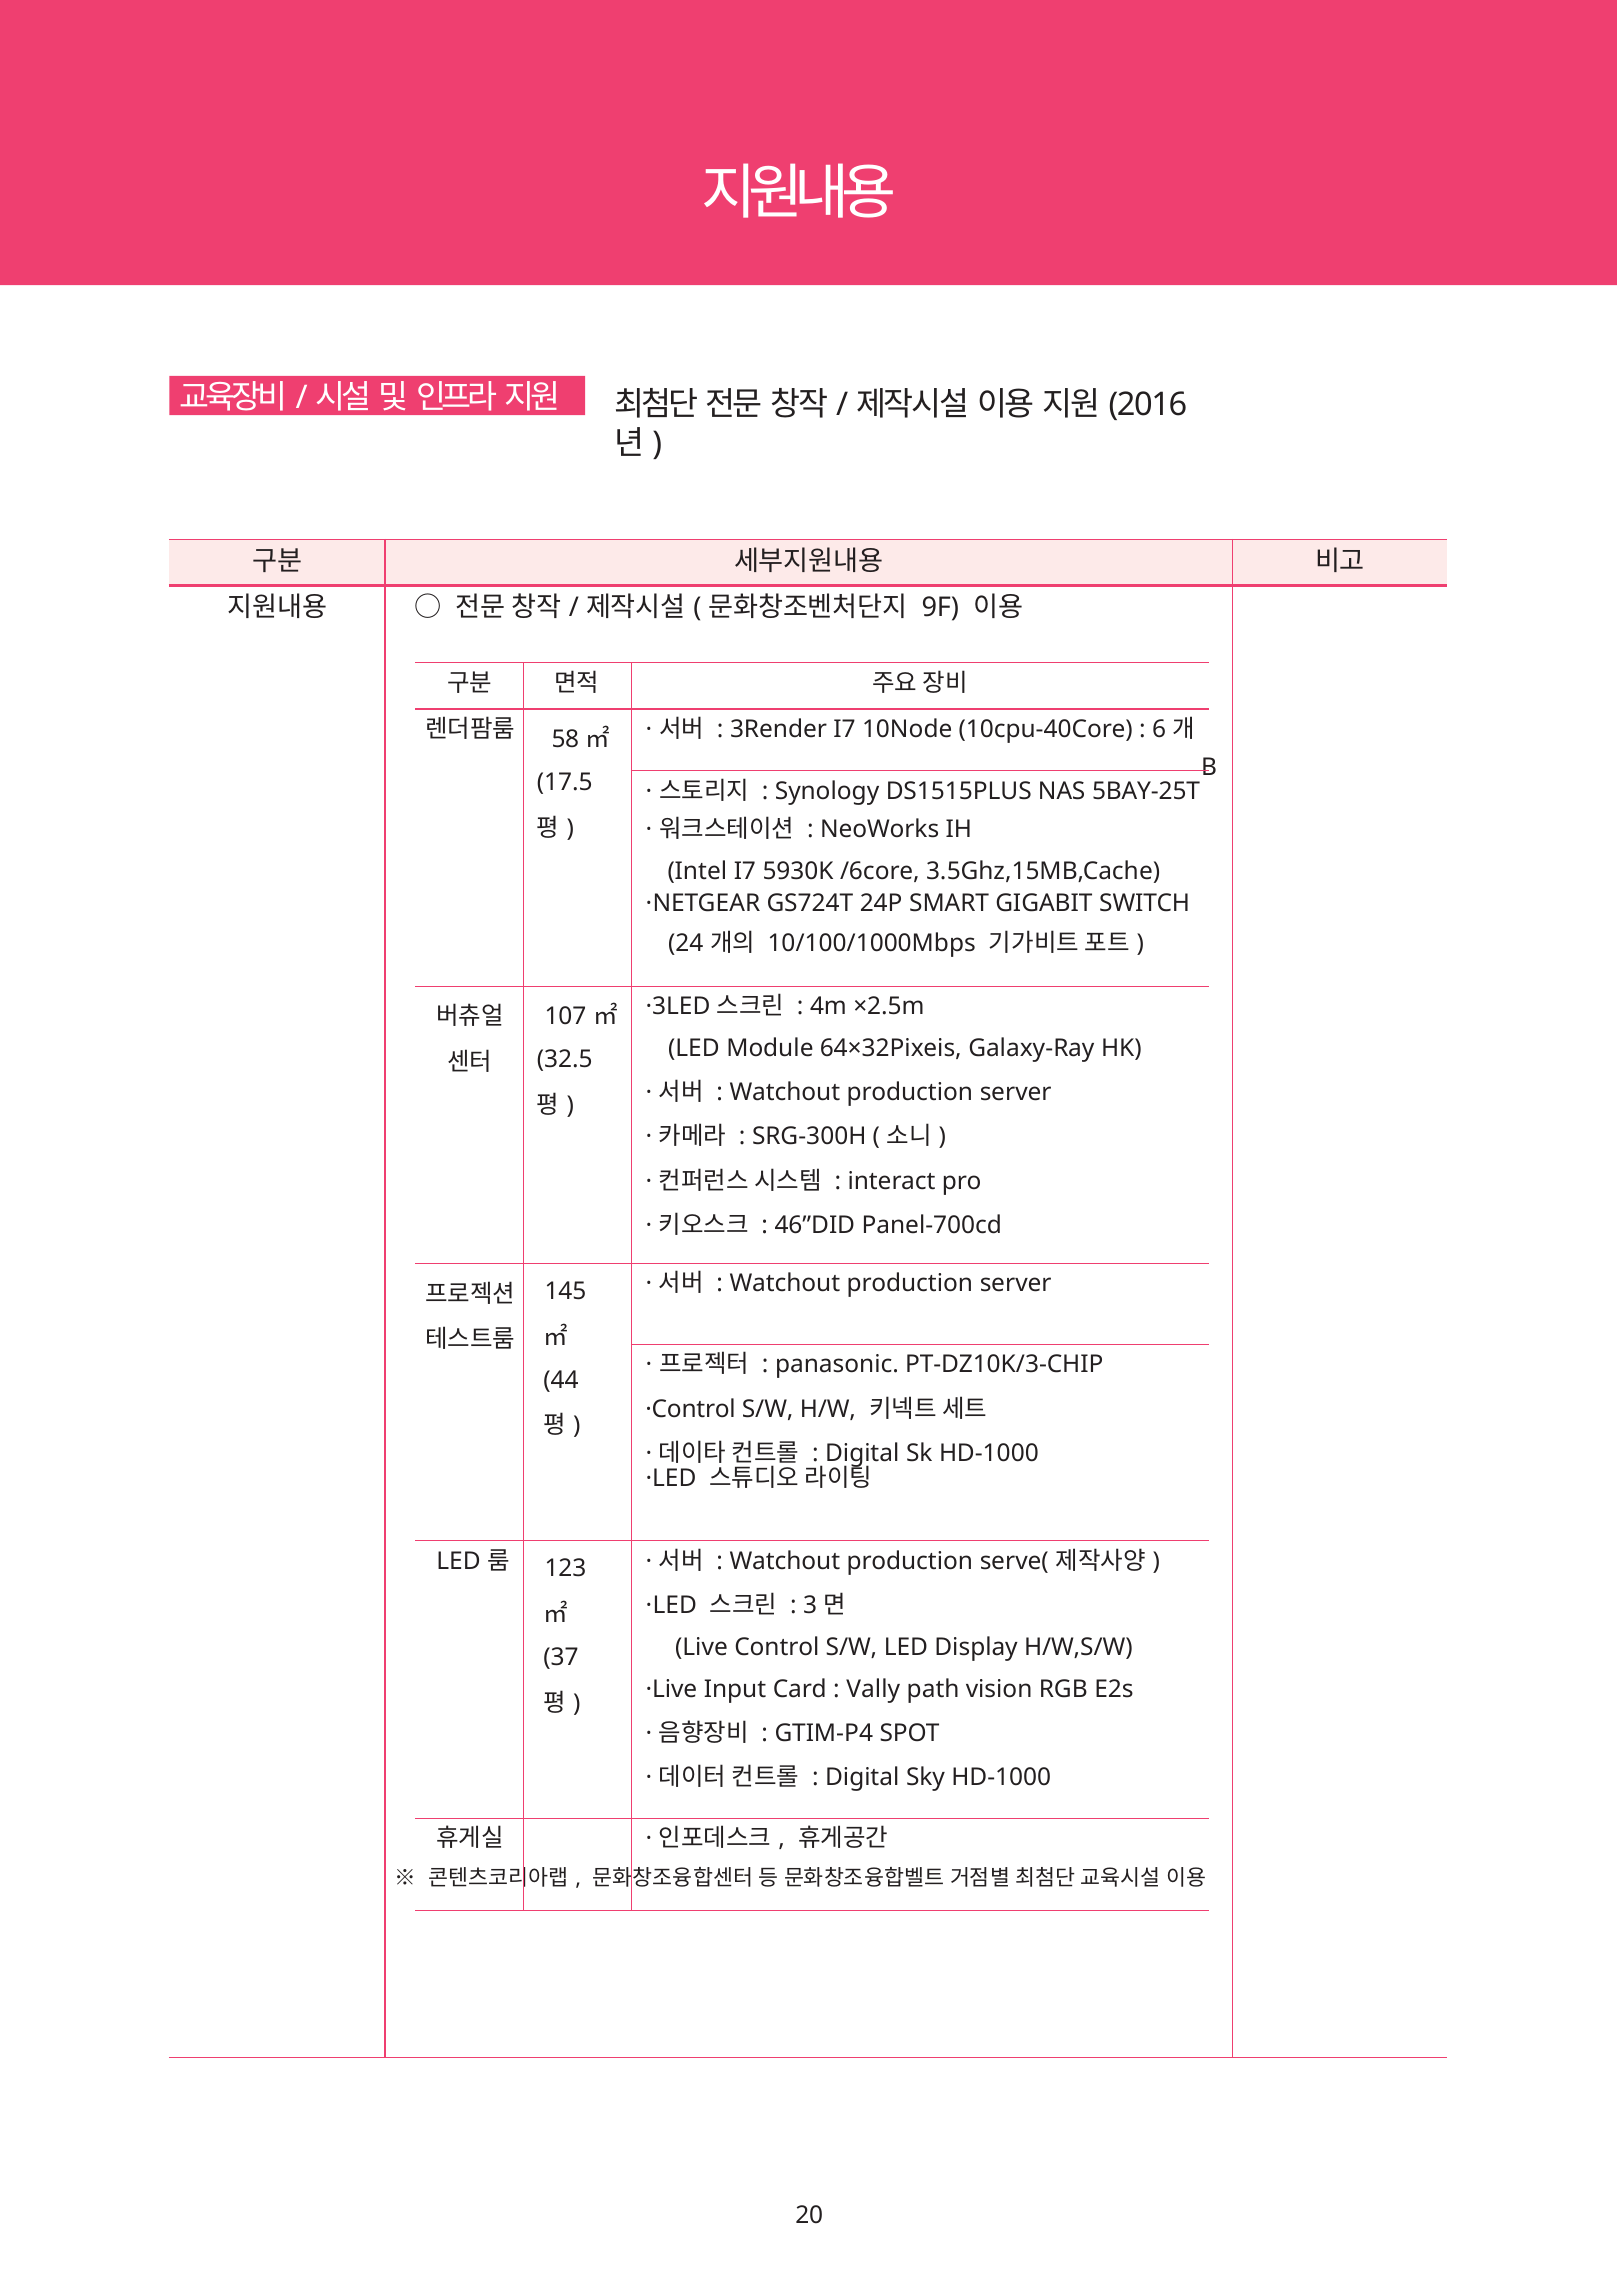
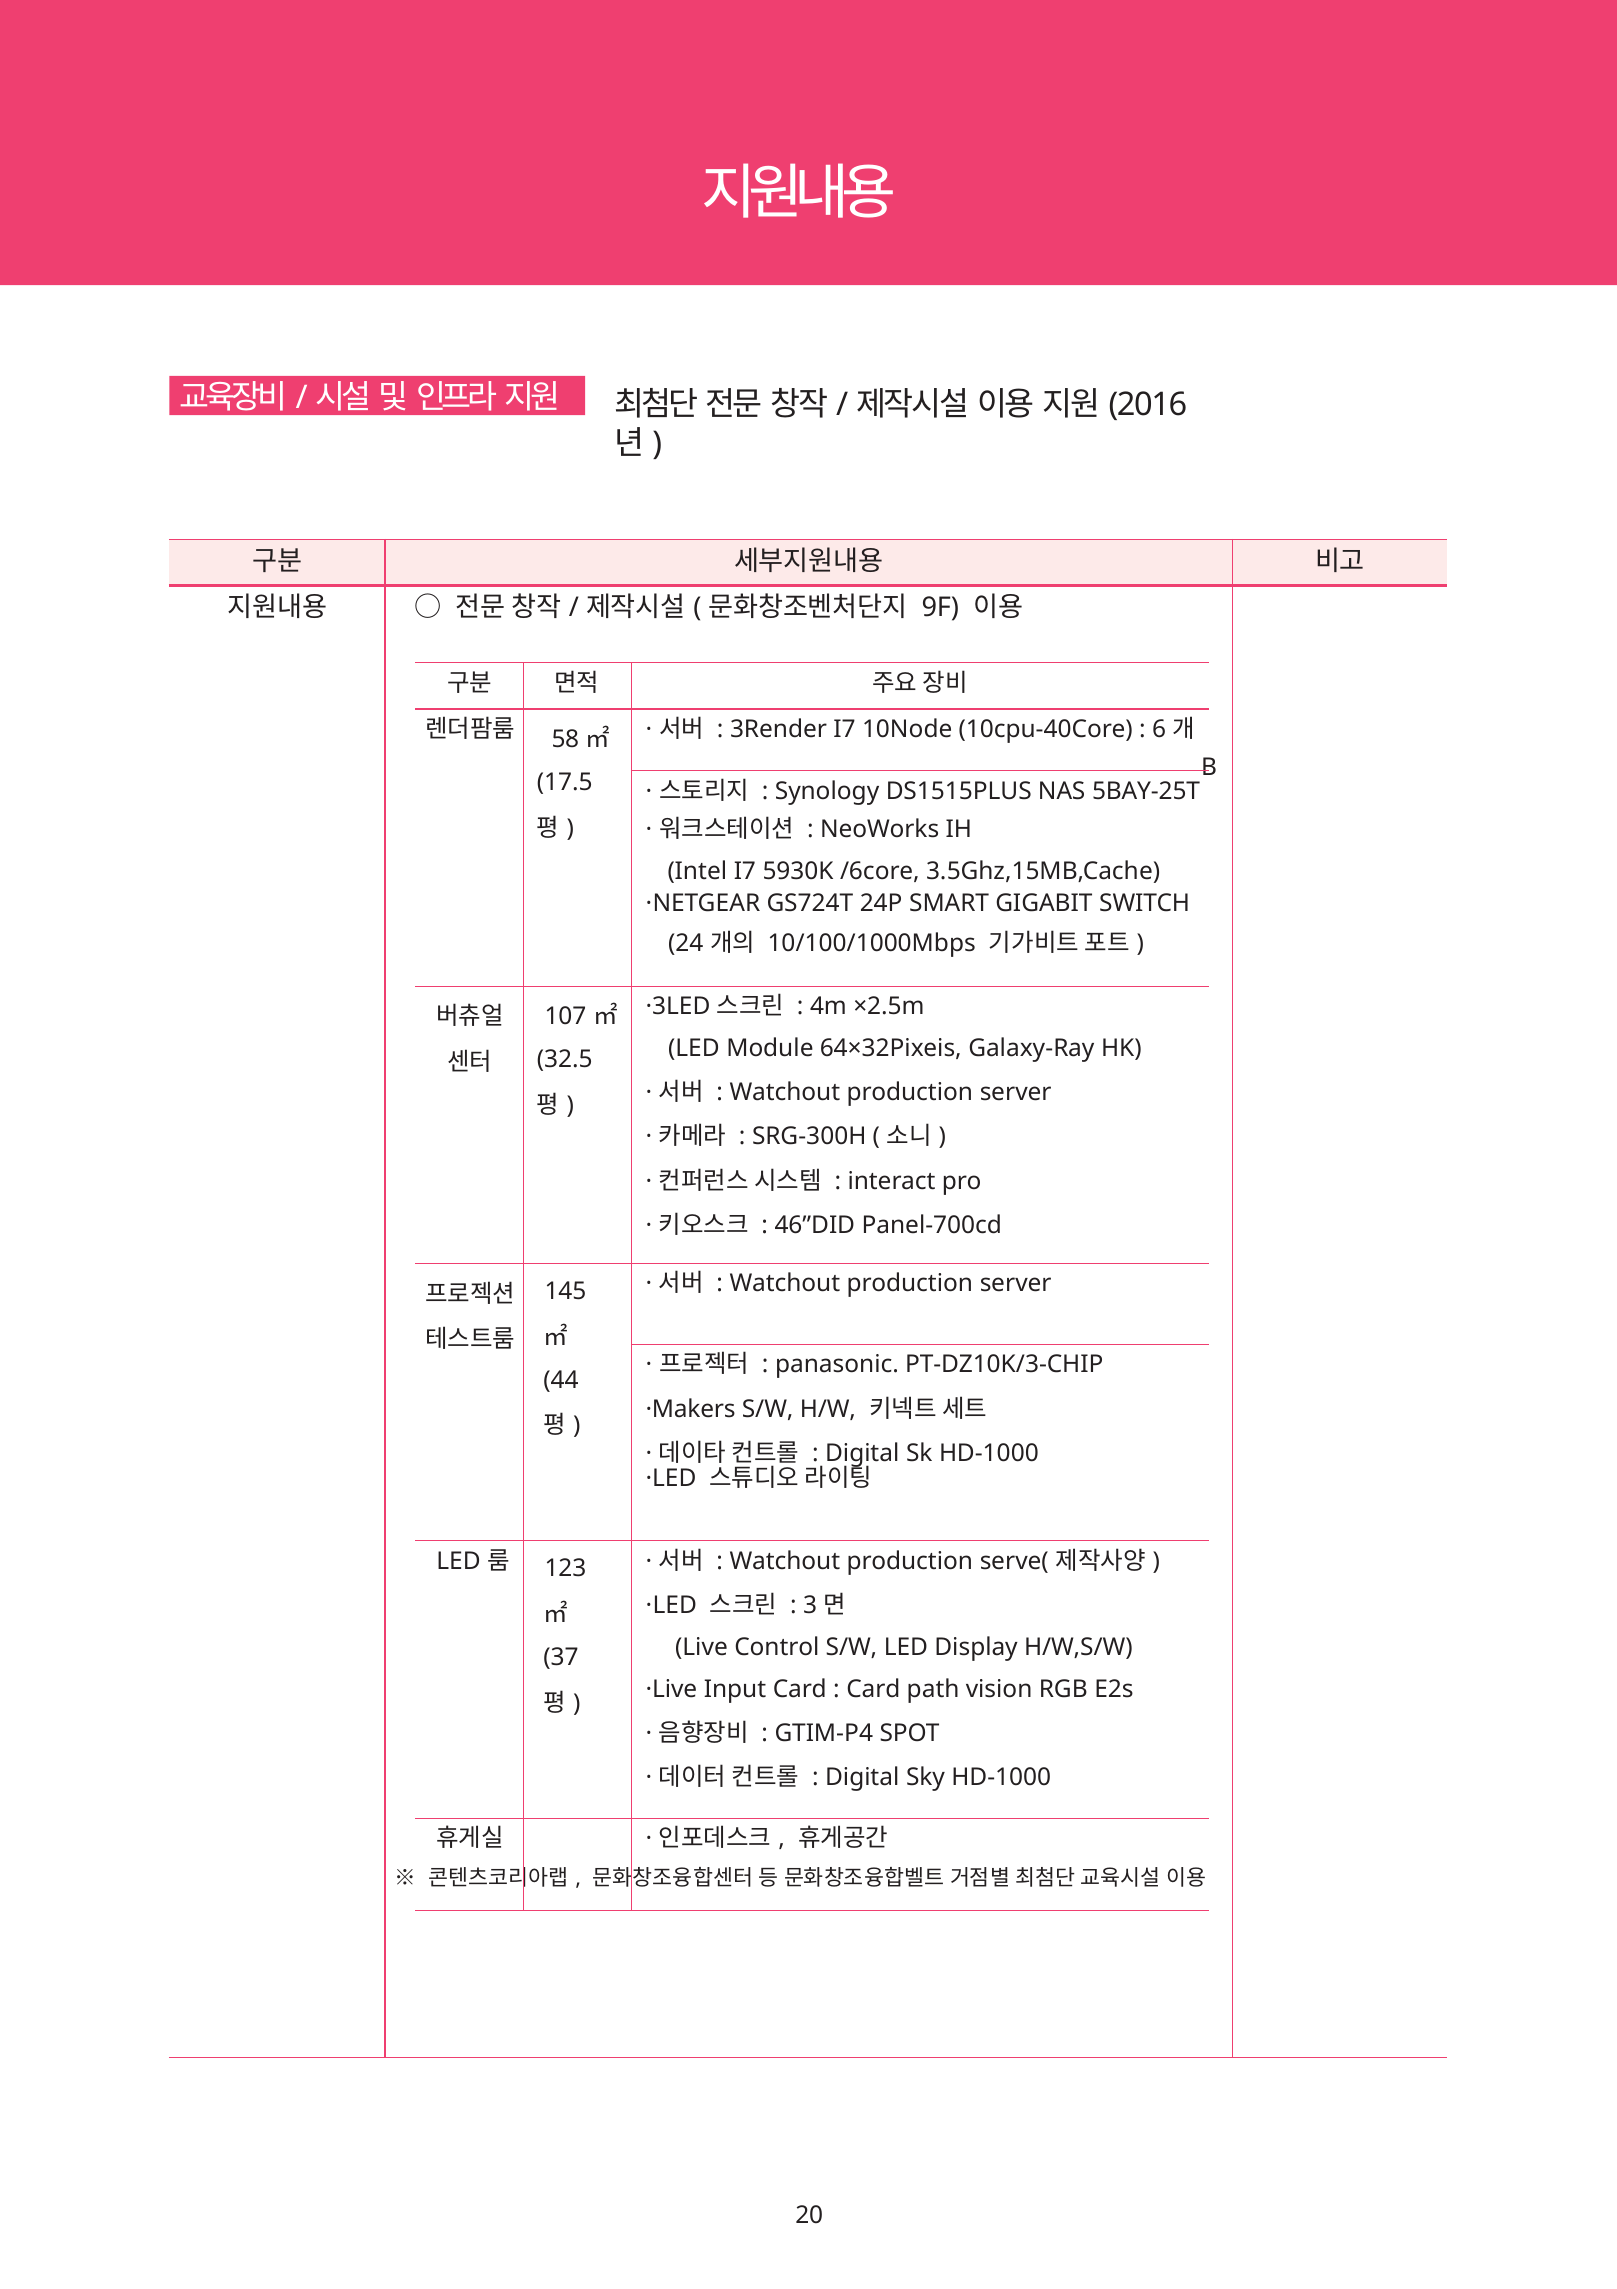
·Control: ·Control -> ·Makers
Vally at (873, 1689): Vally -> Card
